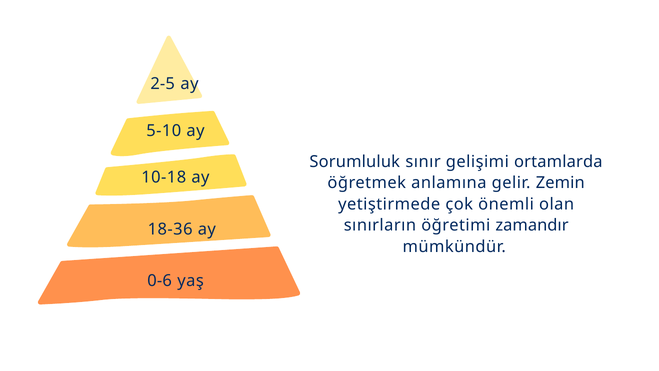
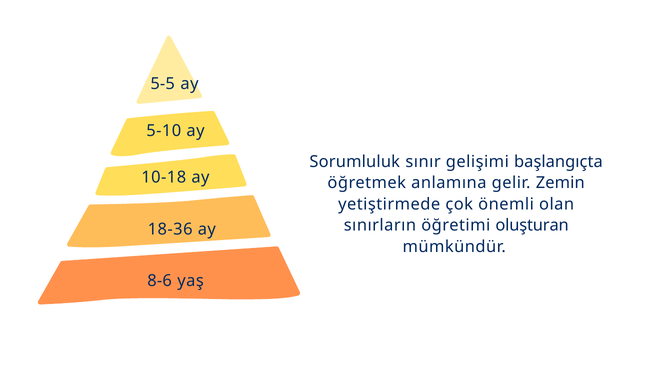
2-5: 2-5 -> 5-5
ortamlarda: ortamlarda -> başlangıçta
zamandır: zamandır -> oluşturan
0-6: 0-6 -> 8-6
